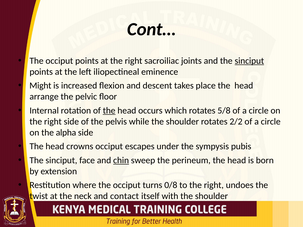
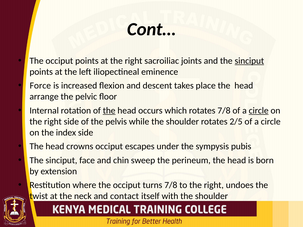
Might: Might -> Force
rotates 5/8: 5/8 -> 7/8
circle at (259, 111) underline: none -> present
2/2: 2/2 -> 2/5
alpha: alpha -> index
chin underline: present -> none
turns 0/8: 0/8 -> 7/8
